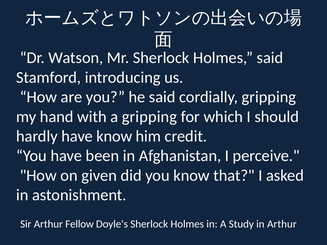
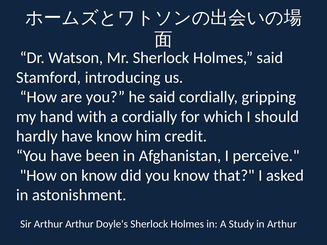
a gripping: gripping -> cordially
on given: given -> know
Arthur Fellow: Fellow -> Arthur
